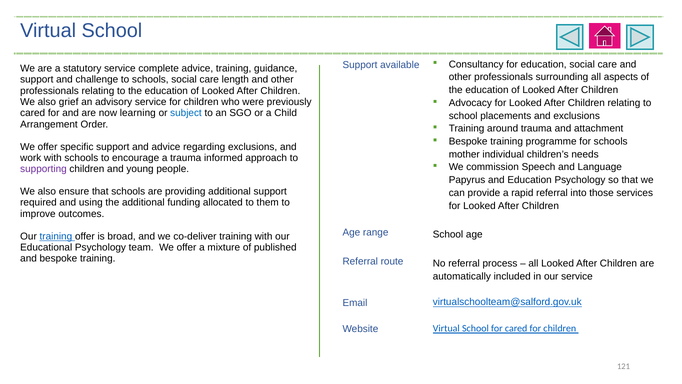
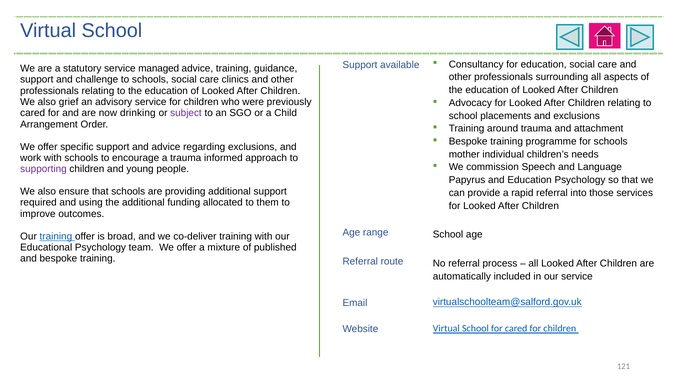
complete: complete -> managed
length: length -> clinics
learning: learning -> drinking
subject colour: blue -> purple
